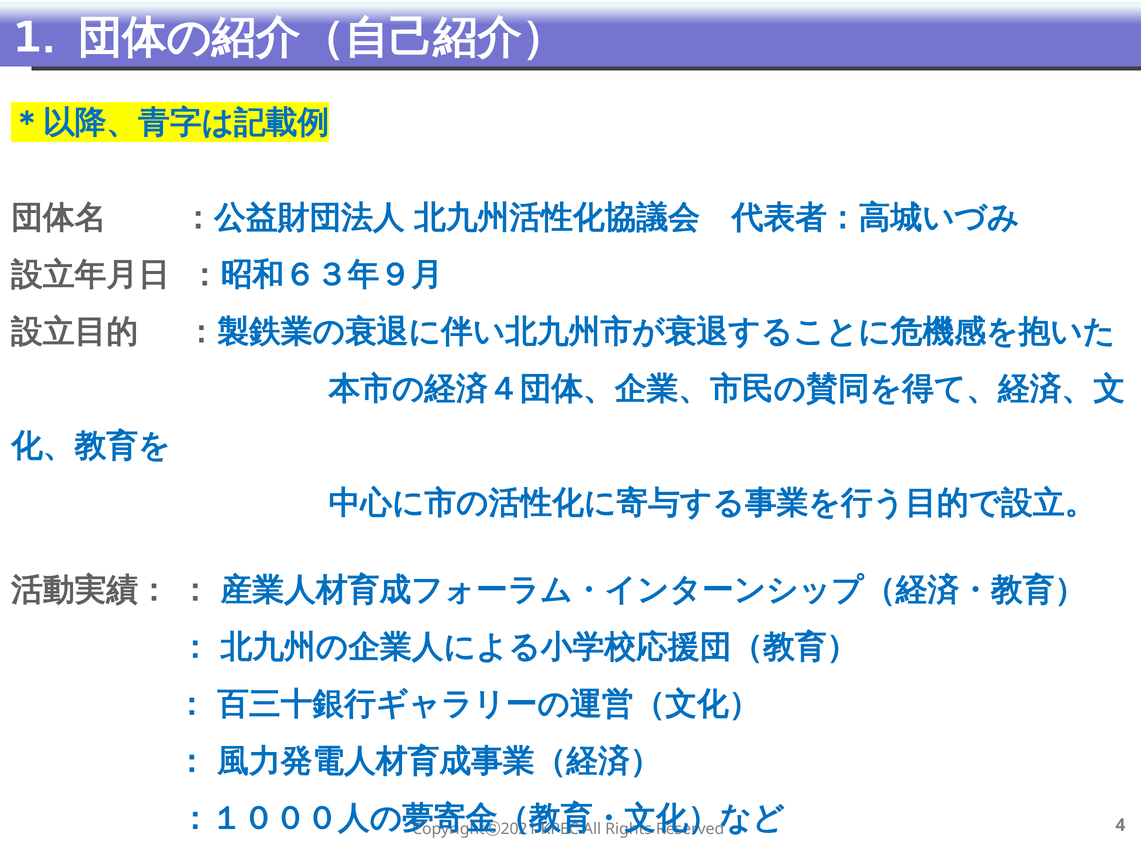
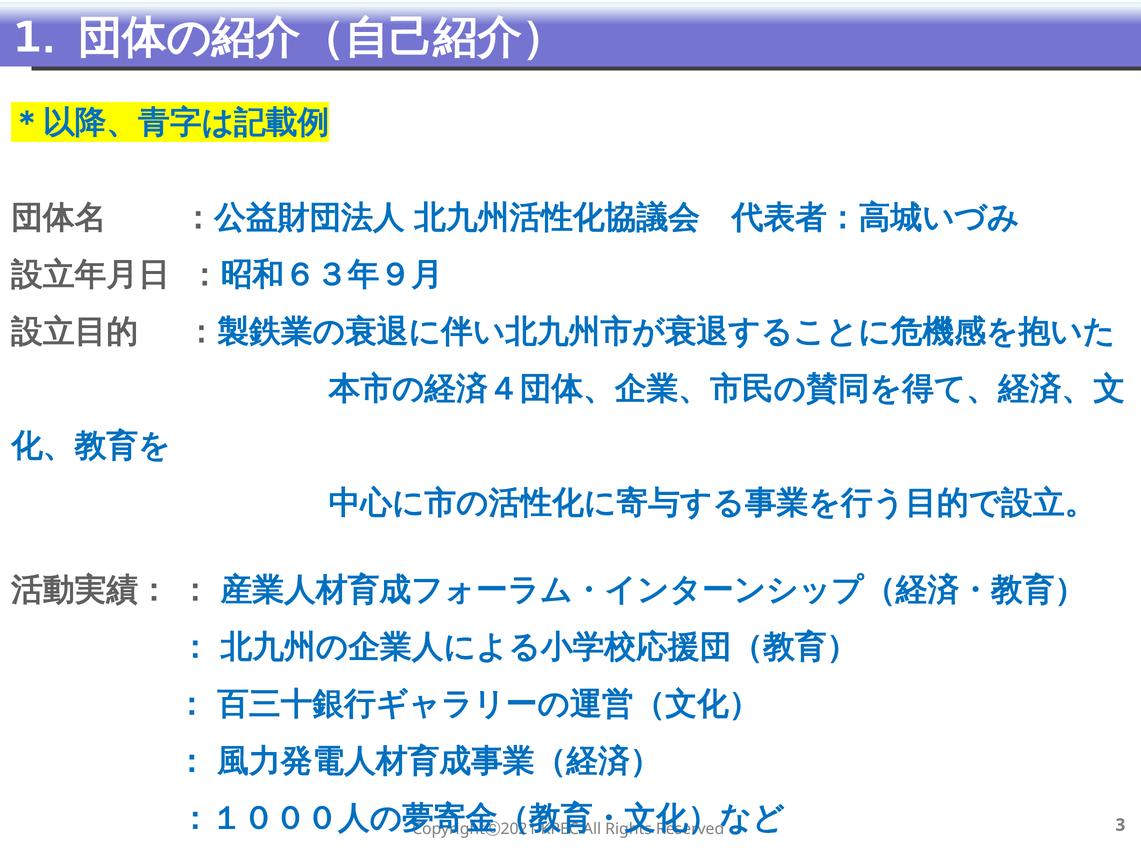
4: 4 -> 3
